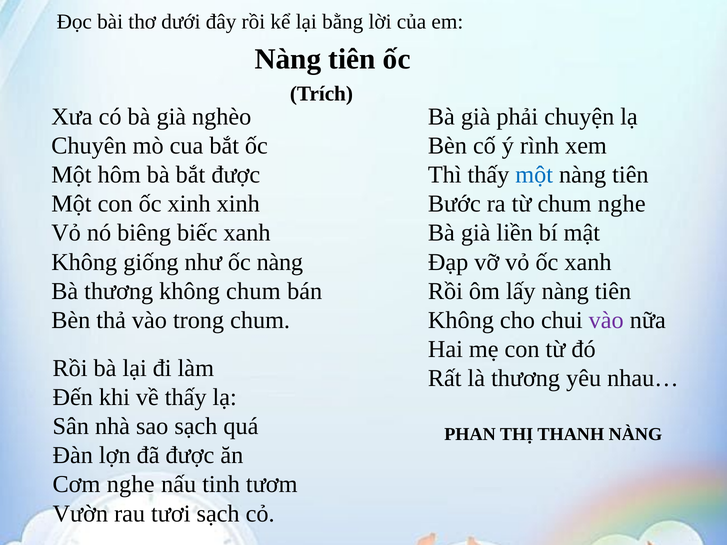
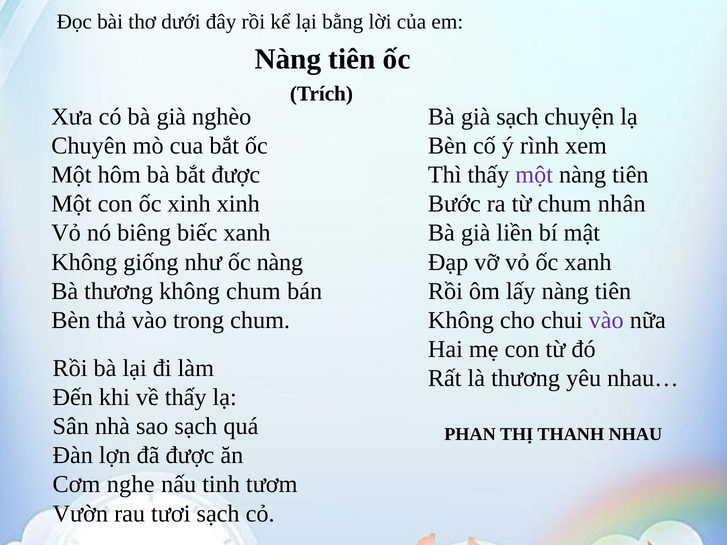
già phải: phải -> sạch
một at (534, 175) colour: blue -> purple
chum nghe: nghe -> nhân
THANH NÀNG: NÀNG -> NHAU
